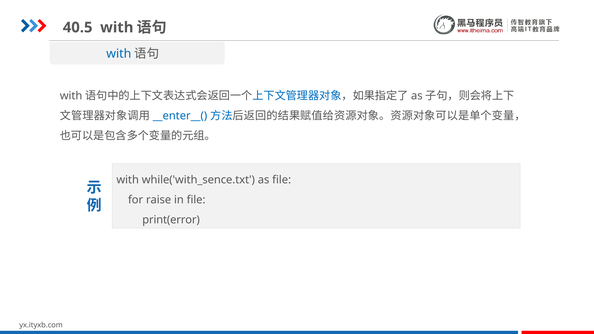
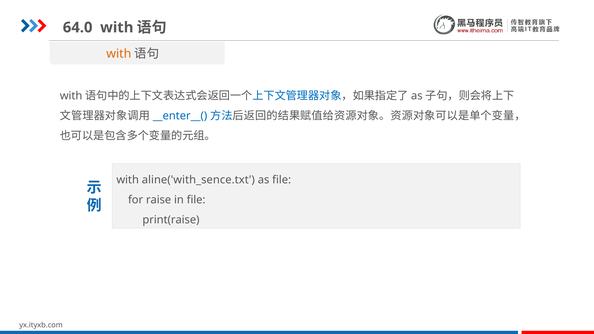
40.5: 40.5 -> 64.0
with at (119, 54) colour: blue -> orange
while('with_sence.txt: while('with_sence.txt -> aline('with_sence.txt
print(error: print(error -> print(raise
